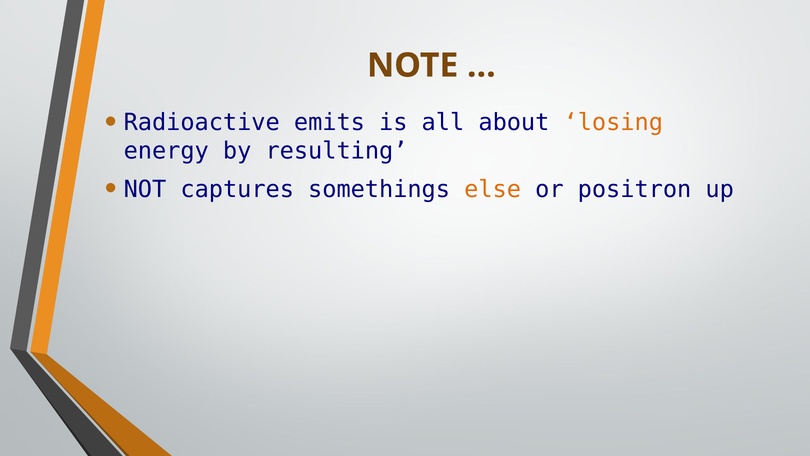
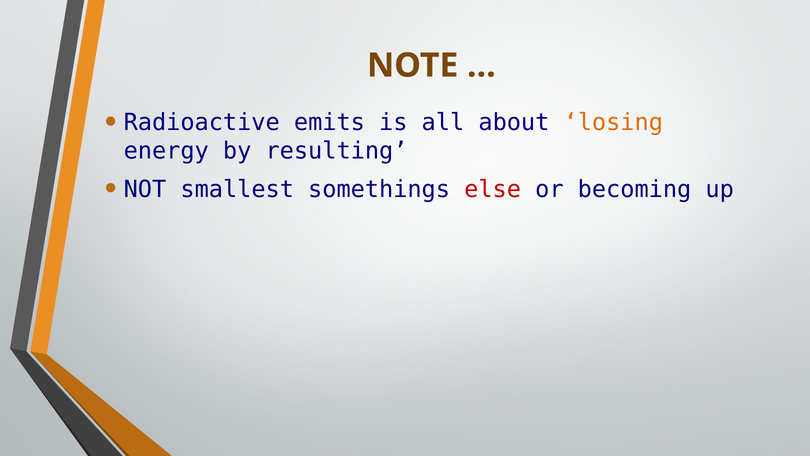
captures: captures -> smallest
else colour: orange -> red
positron: positron -> becoming
